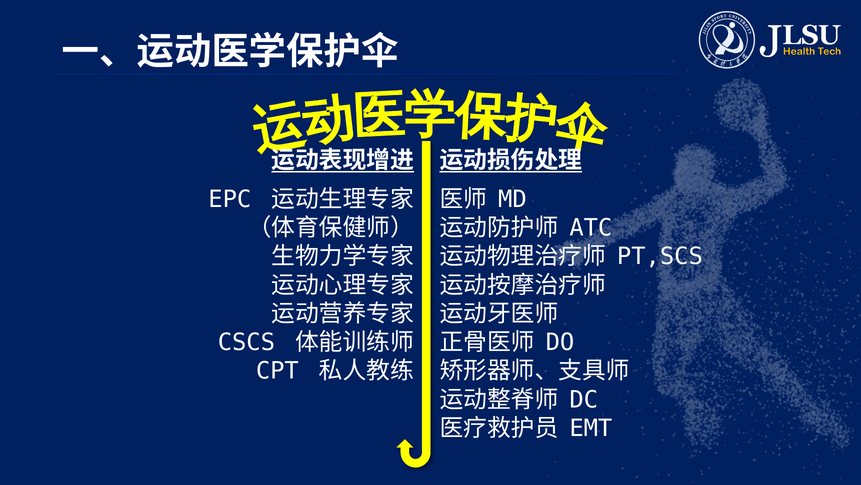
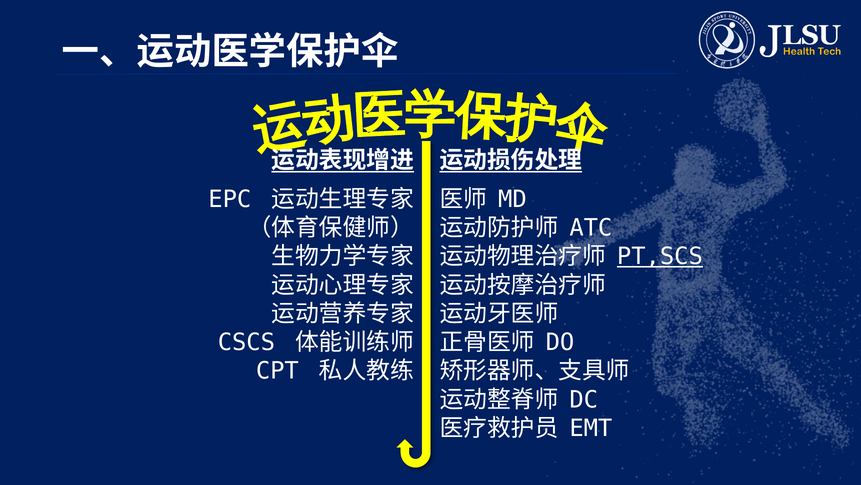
PT,SCS underline: none -> present
